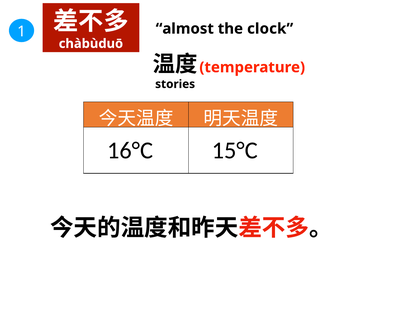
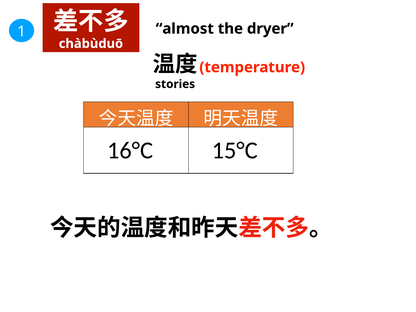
clock: clock -> dryer
